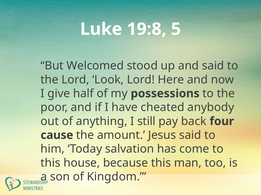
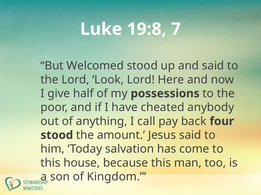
5: 5 -> 7
still: still -> call
cause at (57, 136): cause -> stood
